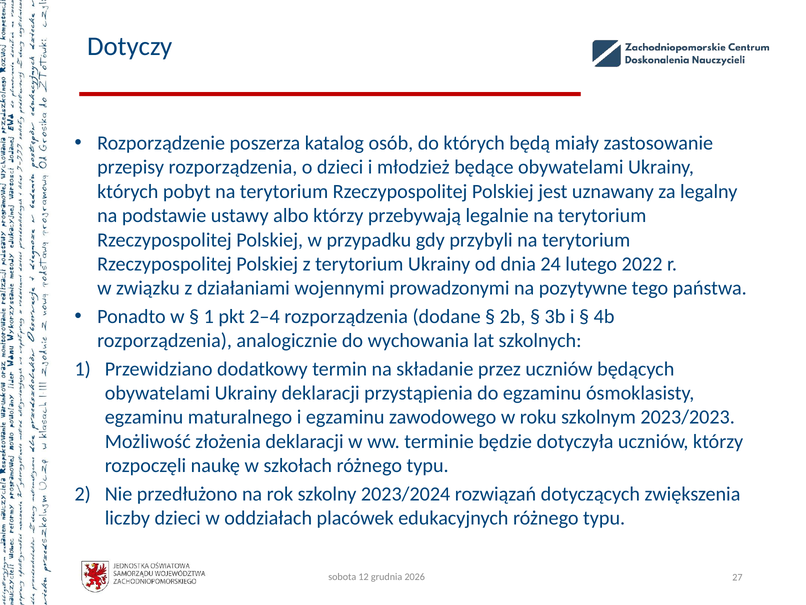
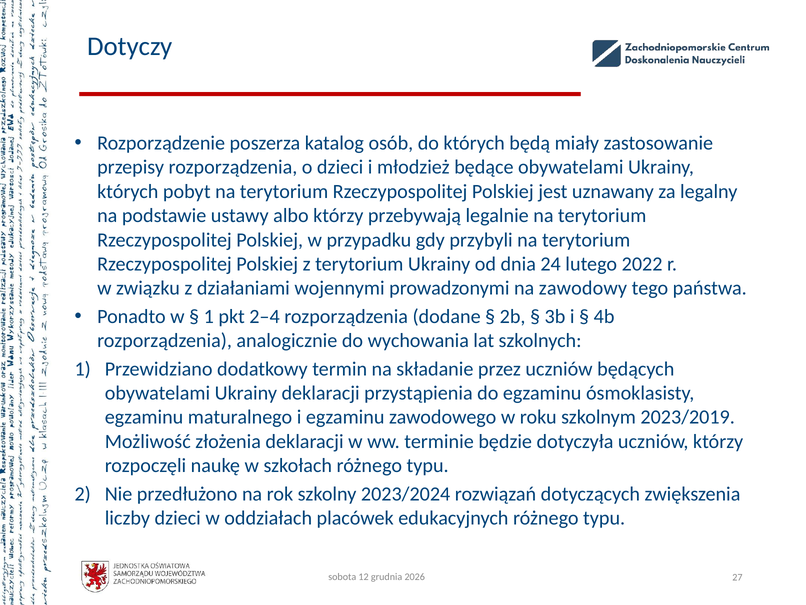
pozytywne: pozytywne -> zawodowy
2023/2023: 2023/2023 -> 2023/2019
